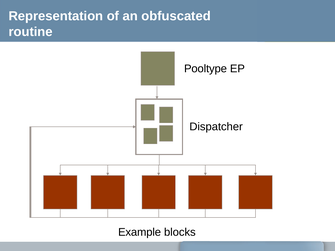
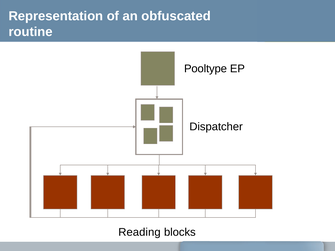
Example: Example -> Reading
